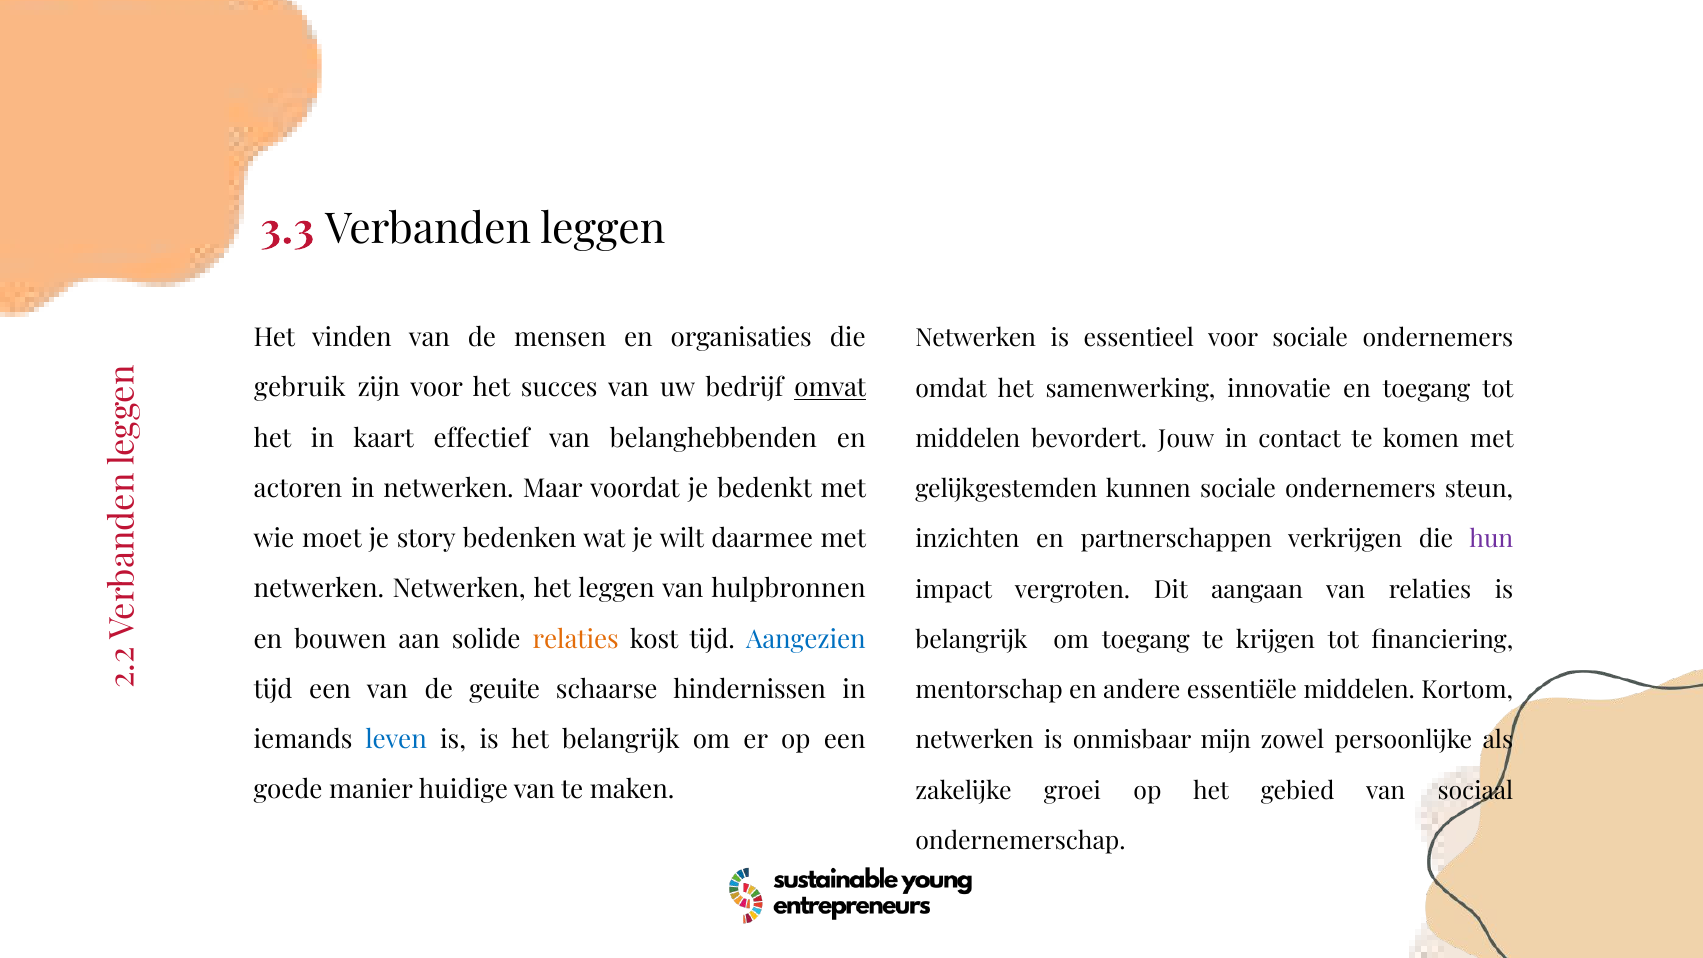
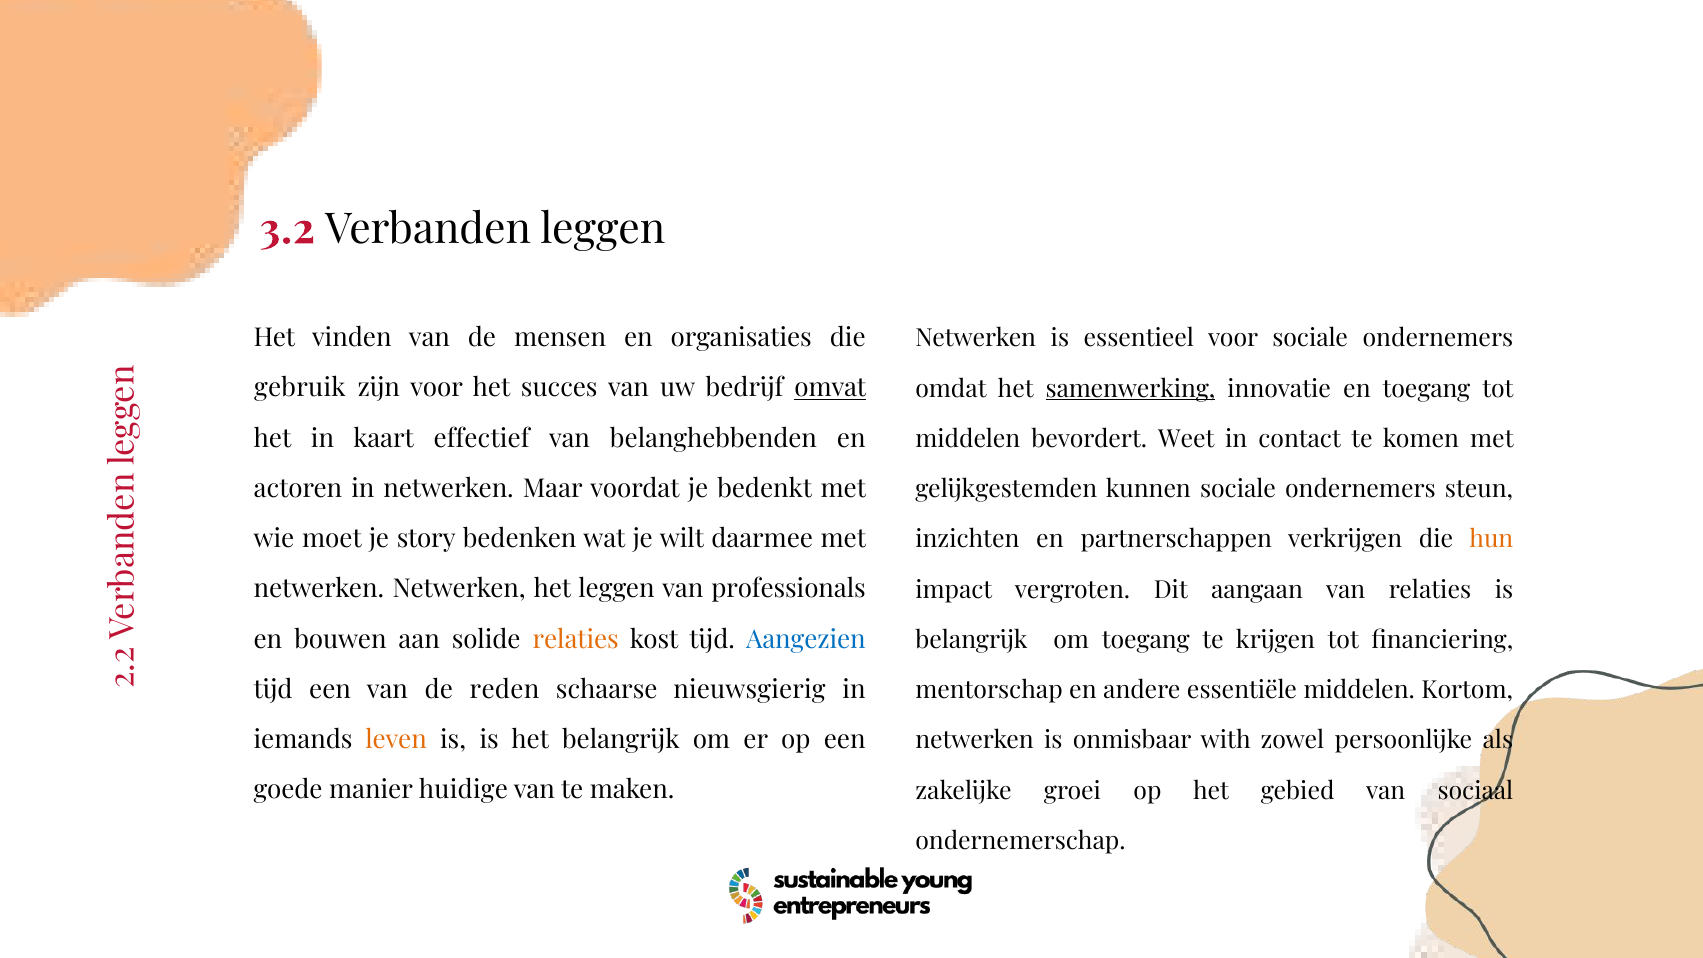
3.3: 3.3 -> 3.2
samenwerking underline: none -> present
Jouw: Jouw -> Weet
hun colour: purple -> orange
hulpbronnen: hulpbronnen -> professionals
geuite: geuite -> reden
hindernissen: hindernissen -> nieuwsgierig
leven colour: blue -> orange
mijn: mijn -> with
